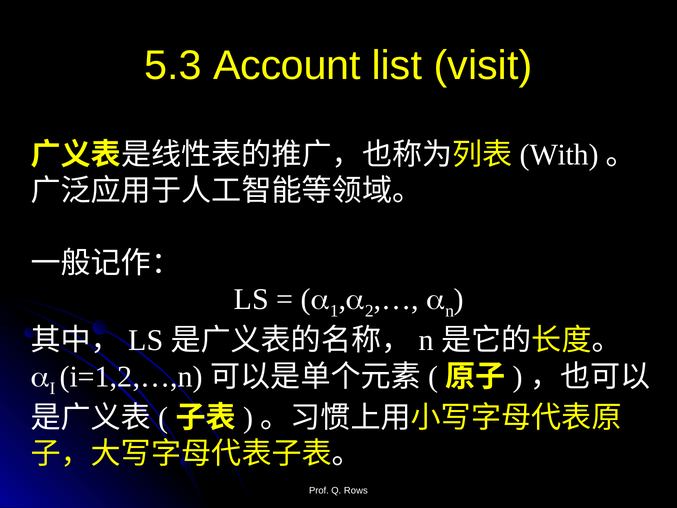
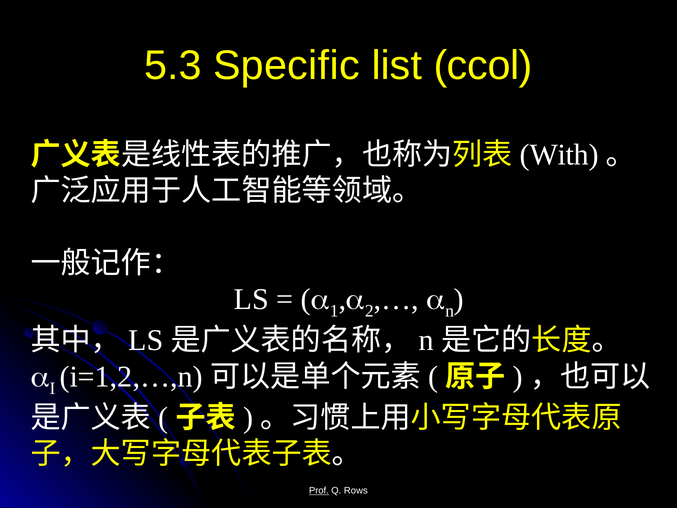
Account: Account -> Specific
visit: visit -> ccol
Prof underline: none -> present
